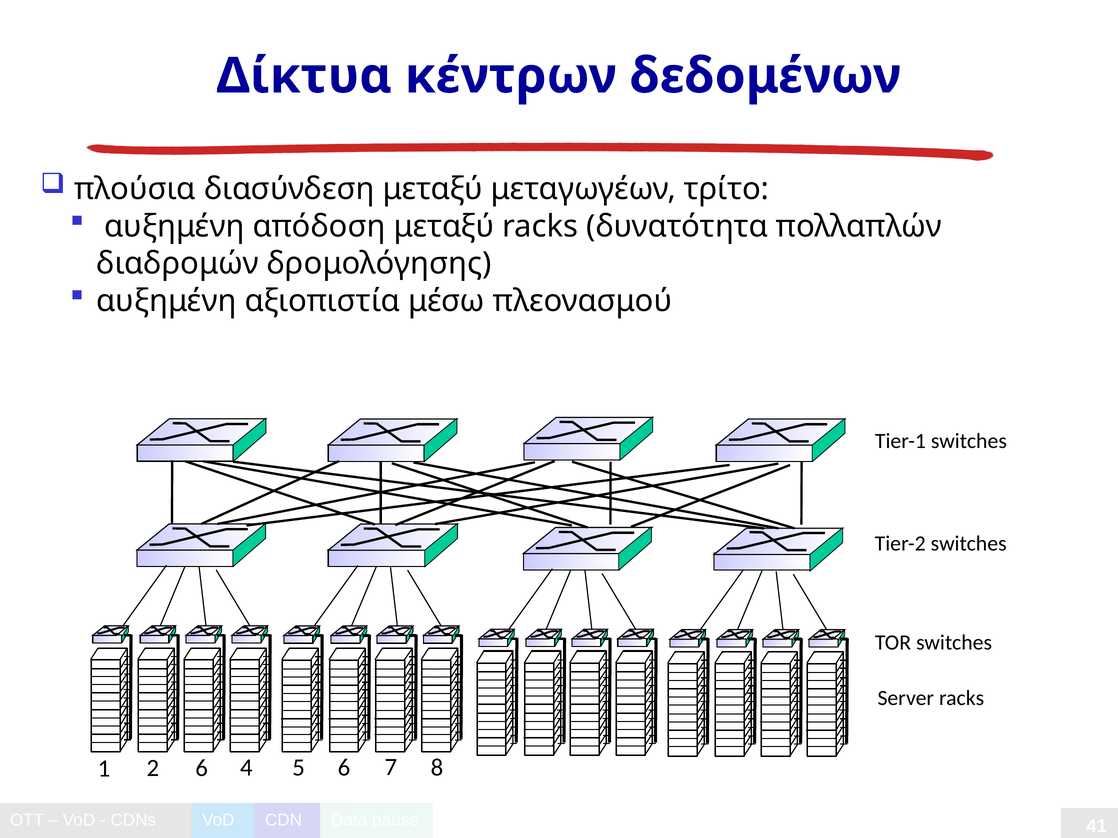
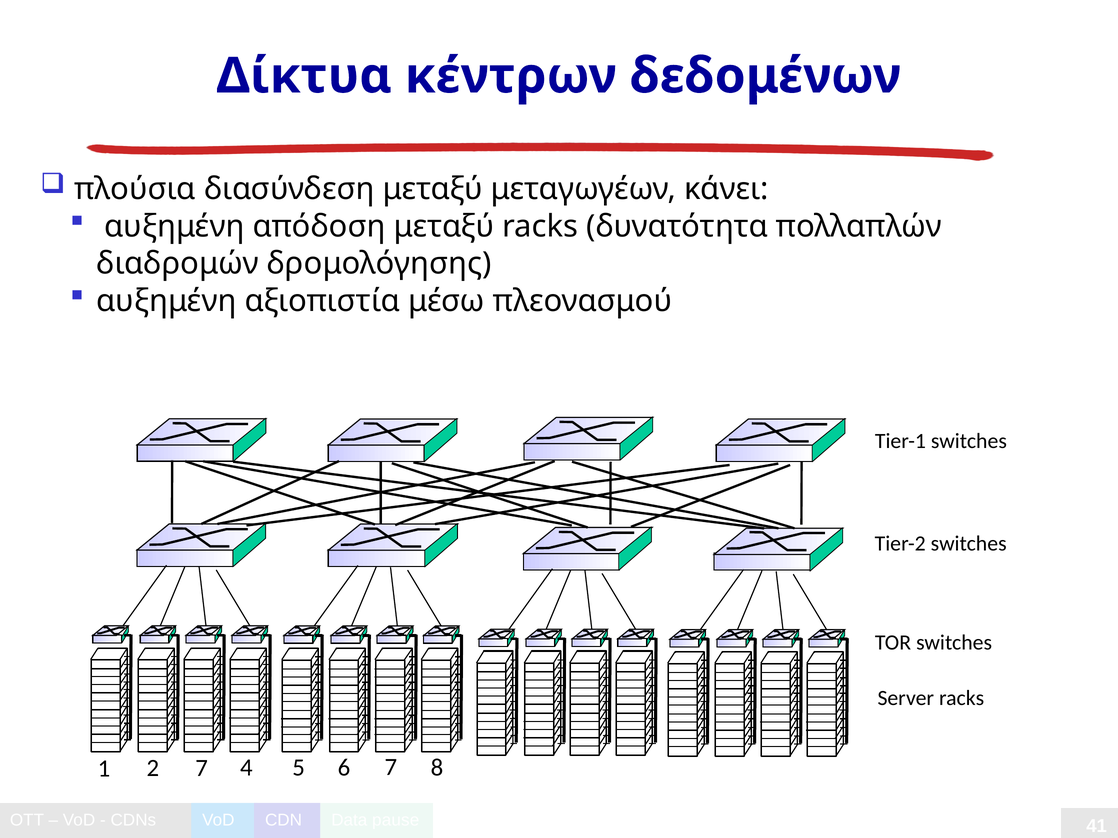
τρίτο: τρίτο -> κάνει
2 6: 6 -> 7
